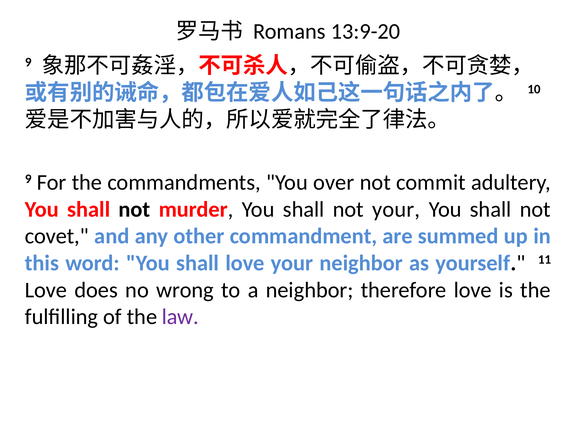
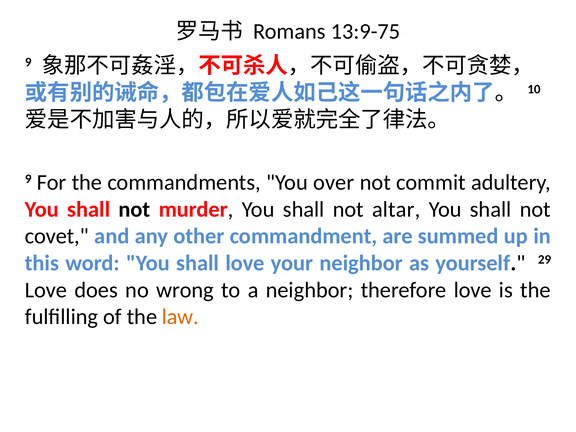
13:9-20: 13:9-20 -> 13:9-75
not your: your -> altar
11: 11 -> 29
law colour: purple -> orange
